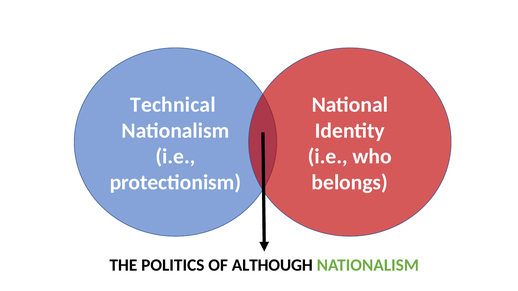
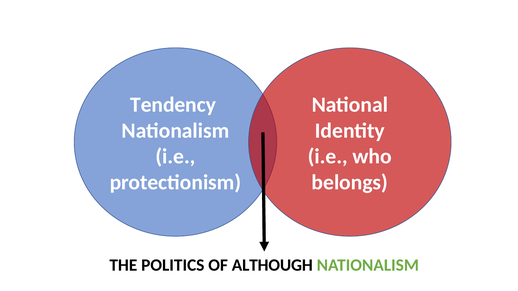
Technical: Technical -> Tendency
